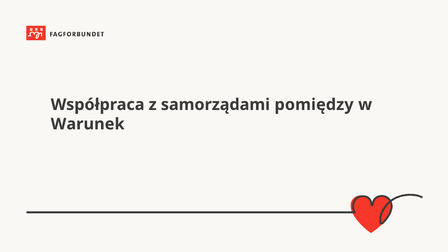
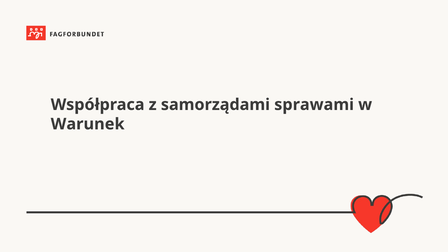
pomiędzy: pomiędzy -> sprawami
